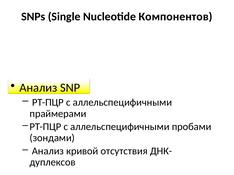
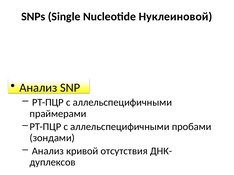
Компонентов: Компонентов -> Нуклеиновой
